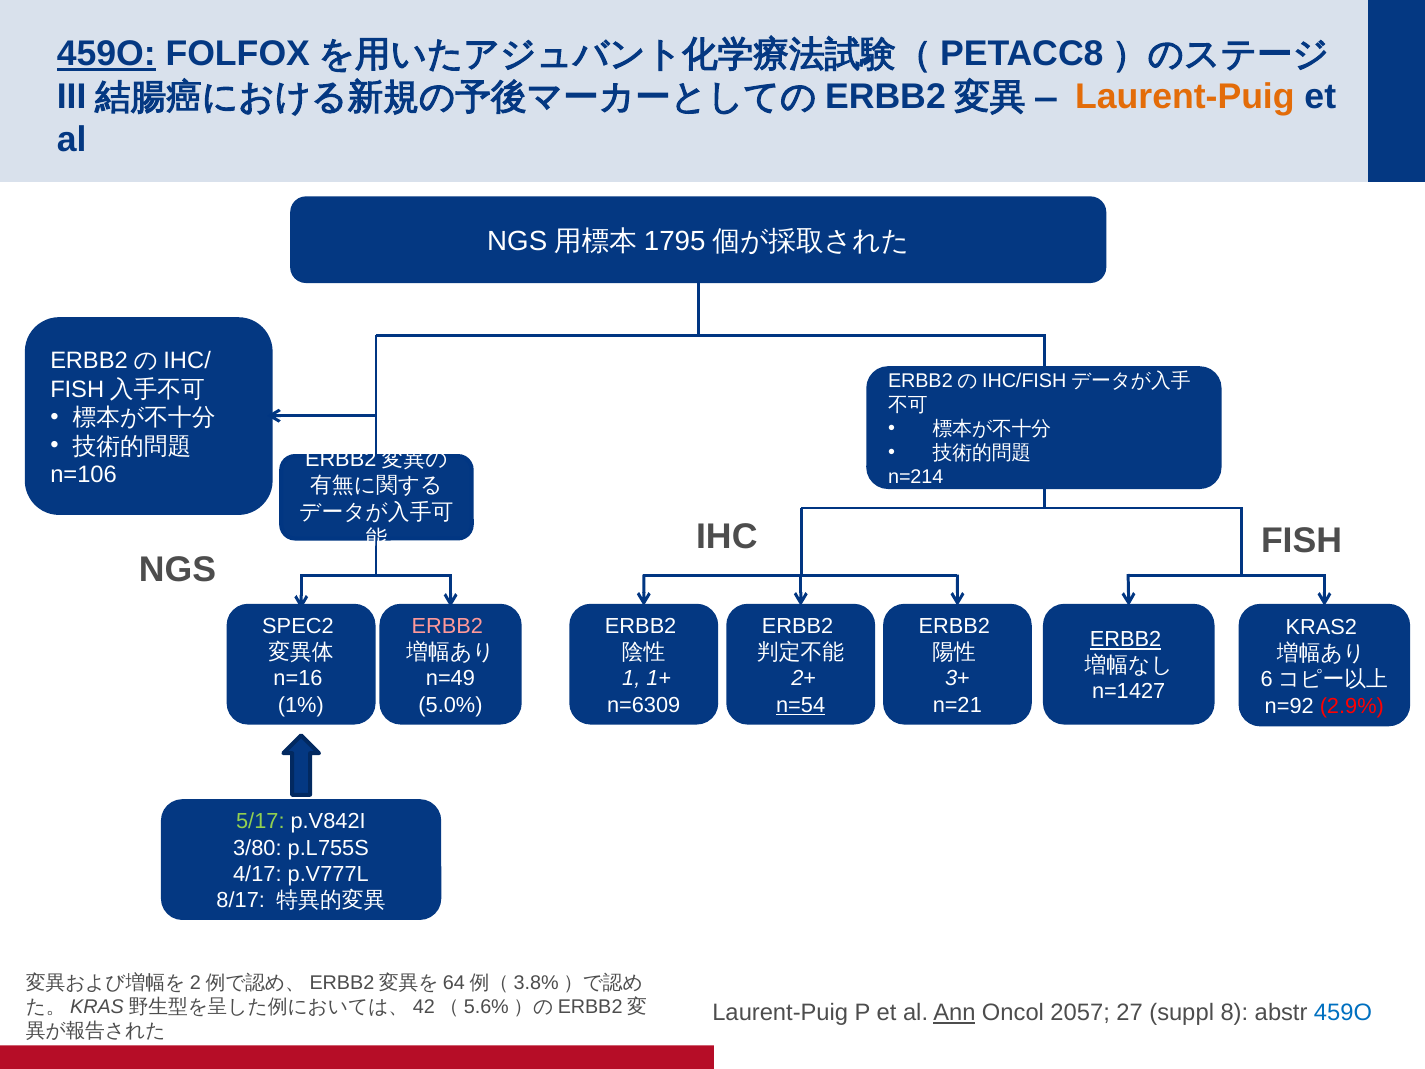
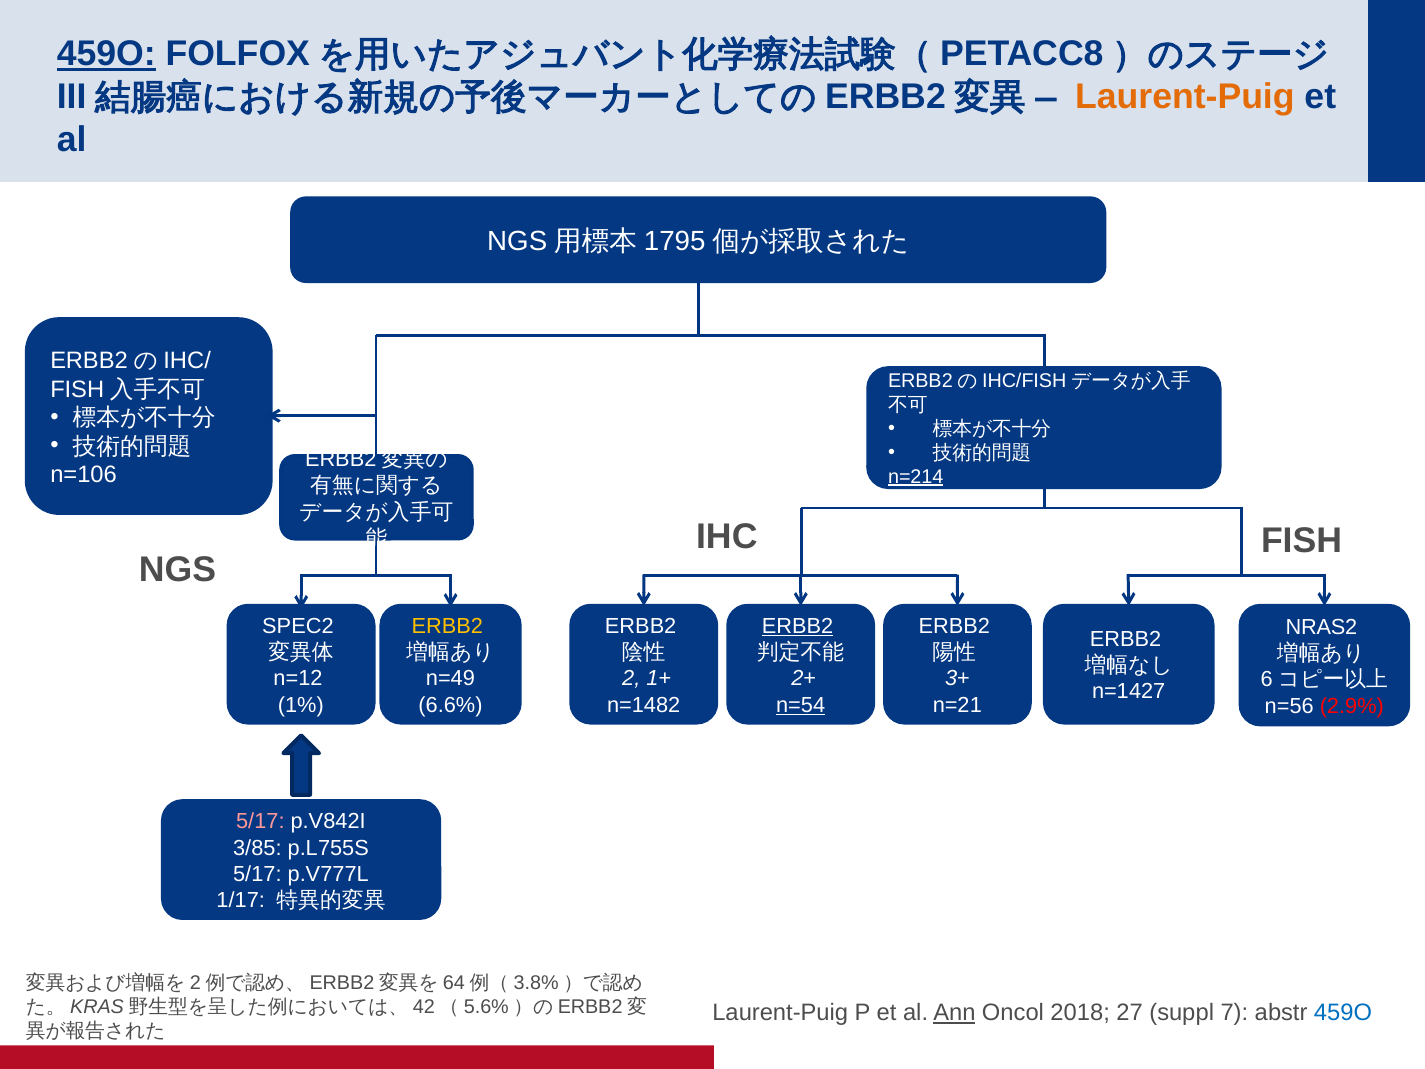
n=214 underline: none -> present
ERBB2 at (447, 626) colour: pink -> yellow
ERBB2 at (798, 626) underline: none -> present
KRAS2: KRAS2 -> NRAS2
ERBB2 at (1126, 639) underline: present -> none
n=16: n=16 -> n=12
1: 1 -> 2
5.0%: 5.0% -> 6.6%
n=6309: n=6309 -> n=1482
n=92: n=92 -> n=56
5/17 at (260, 822) colour: light green -> pink
3/80: 3/80 -> 3/85
4/17 at (257, 874): 4/17 -> 5/17
8/17: 8/17 -> 1/17
2057: 2057 -> 2018
8: 8 -> 7
